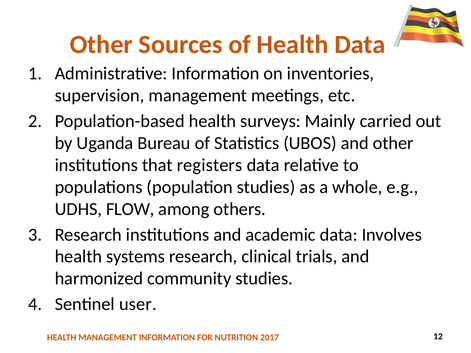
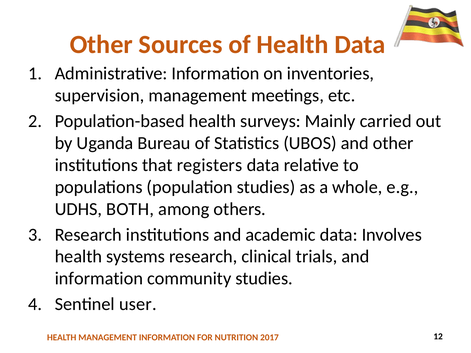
FLOW: FLOW -> BOTH
harmonized at (99, 279): harmonized -> information
